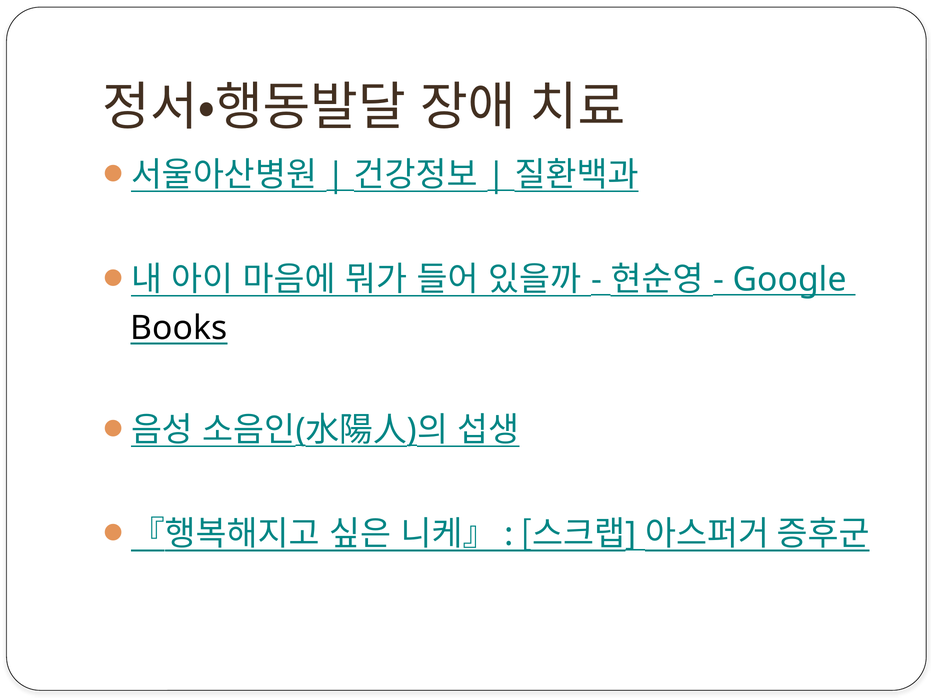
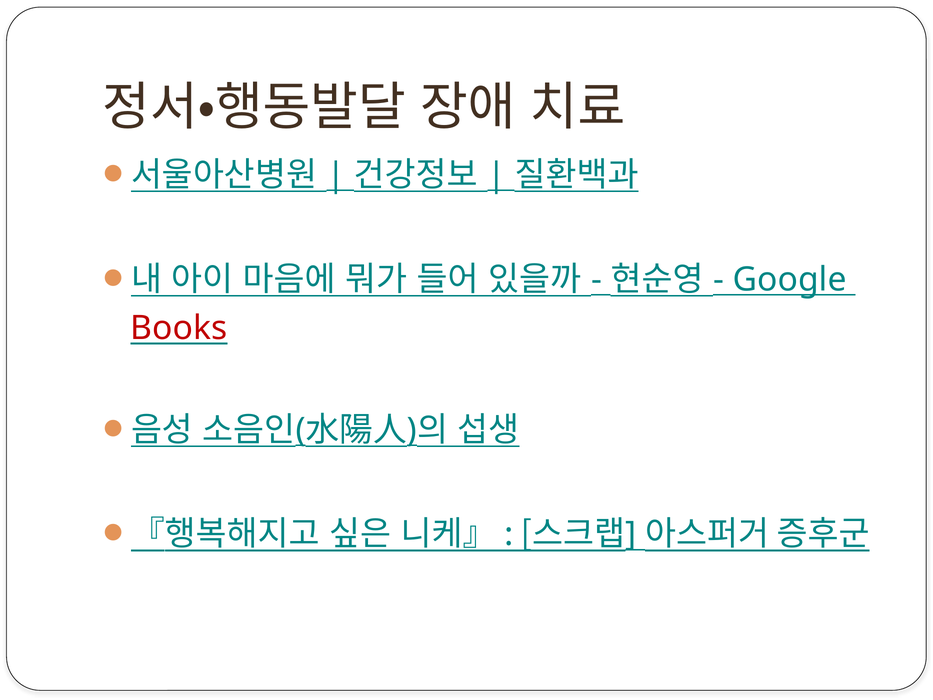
Books colour: black -> red
